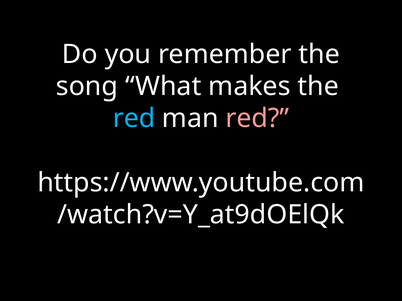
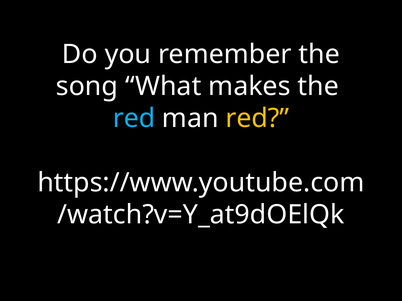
red at (257, 119) colour: pink -> yellow
